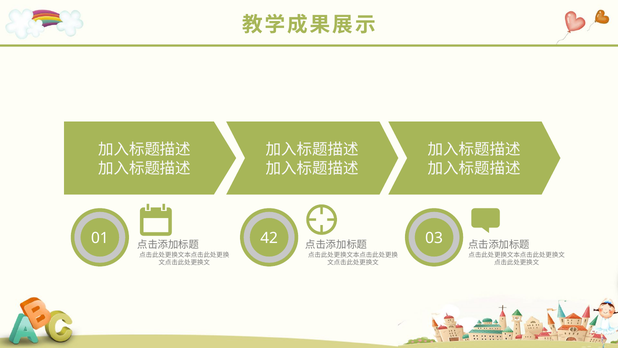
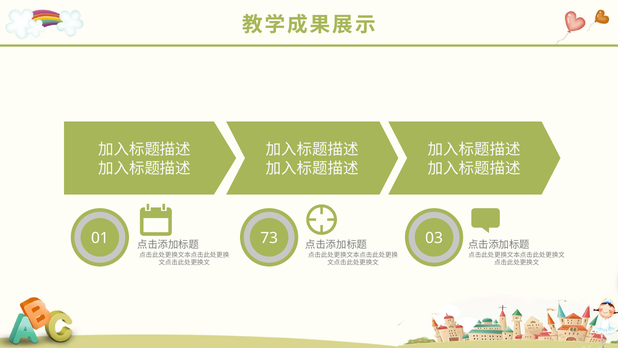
42: 42 -> 73
